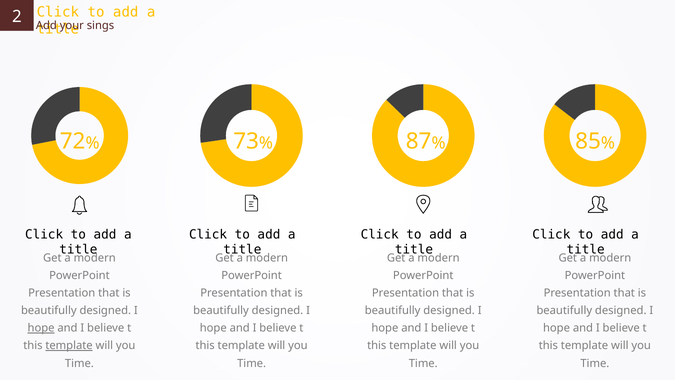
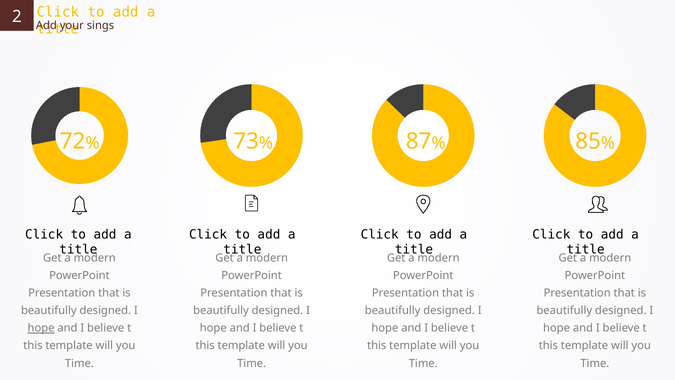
template at (69, 345) underline: present -> none
